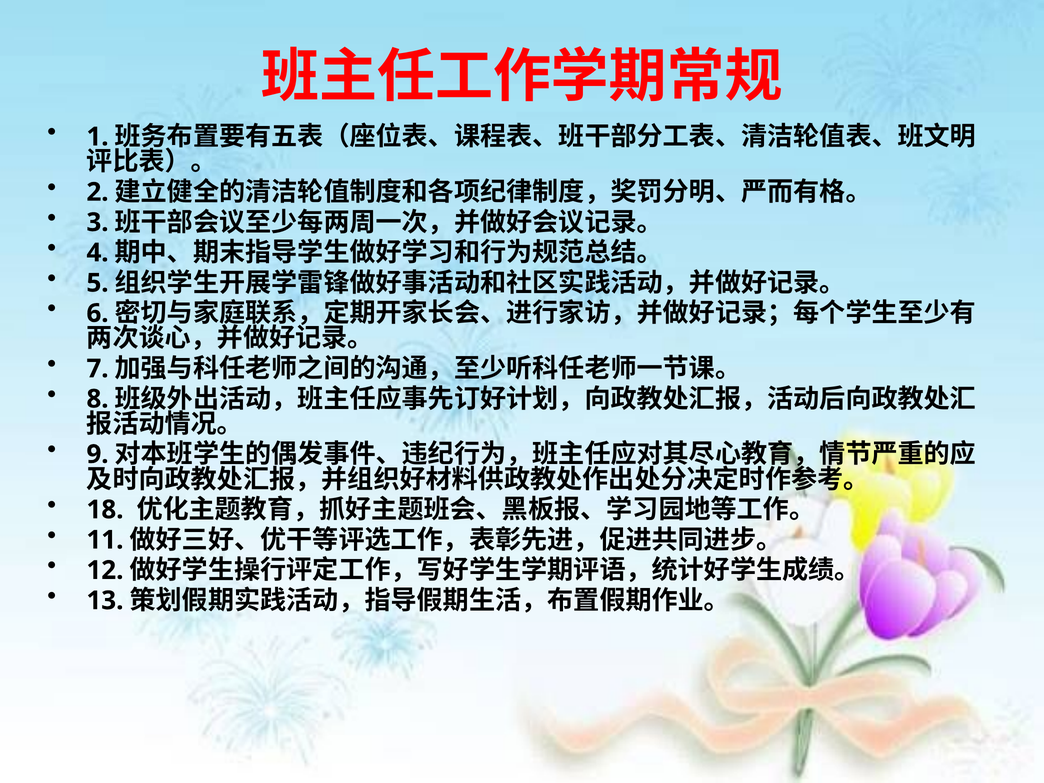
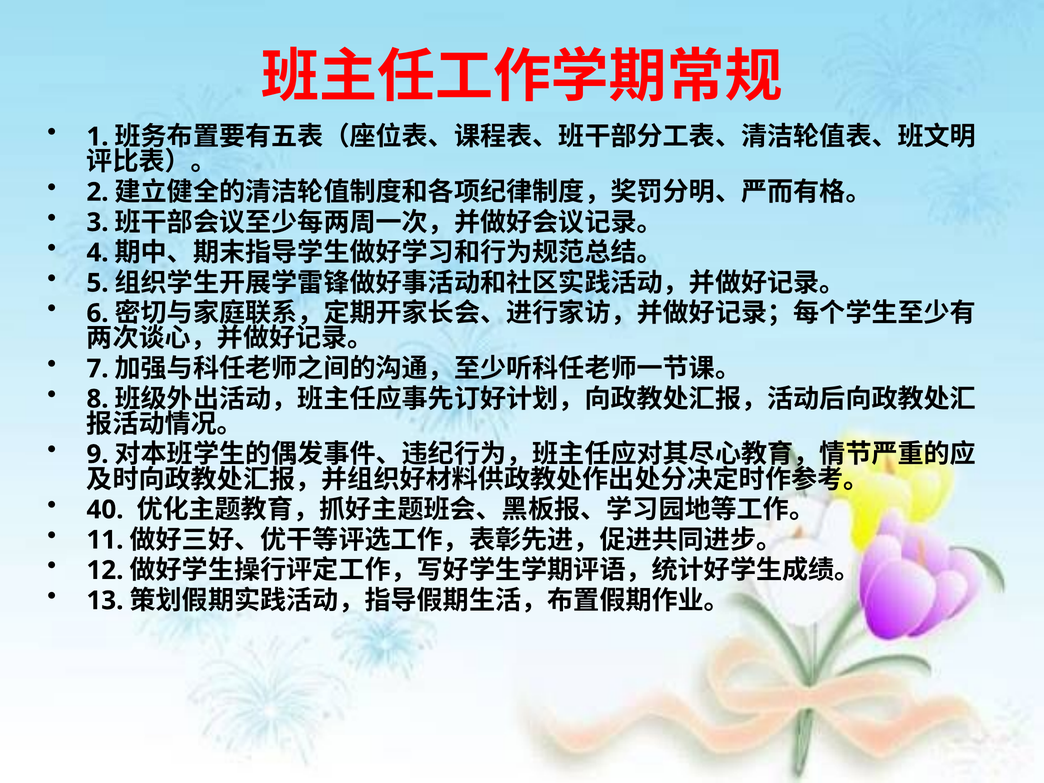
18: 18 -> 40
